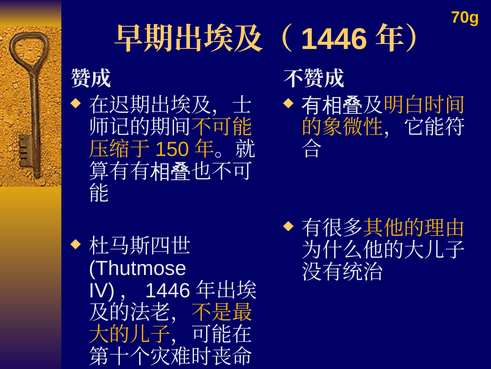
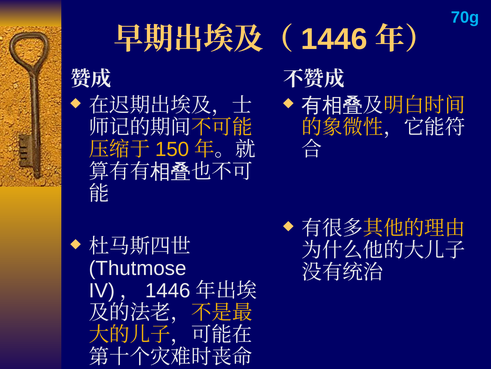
70g colour: yellow -> light blue
